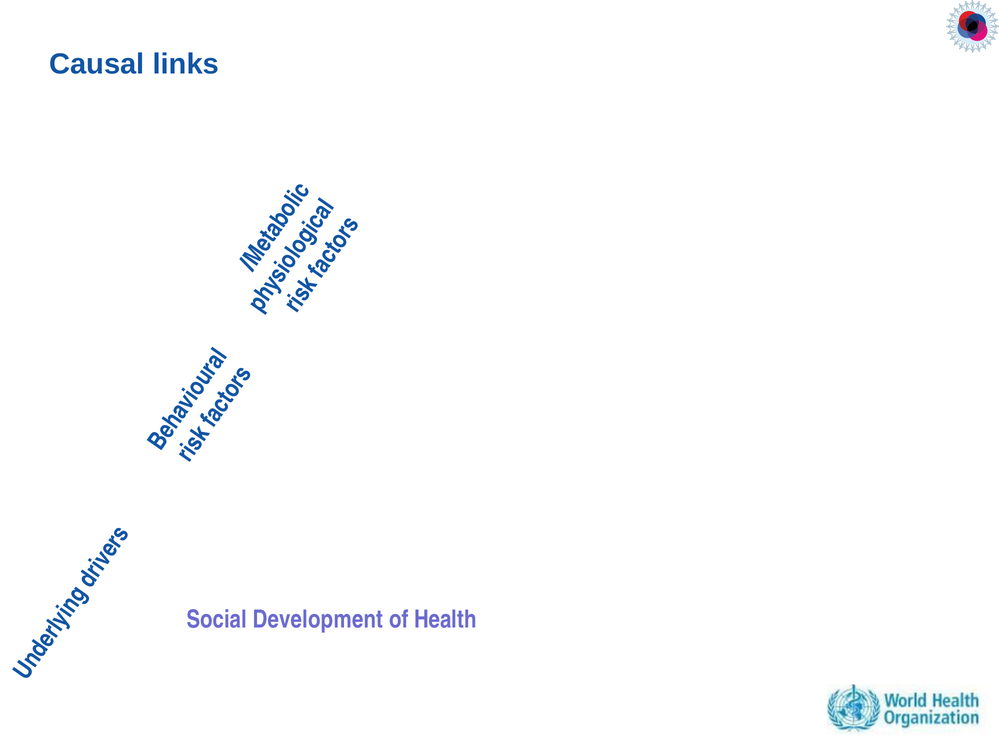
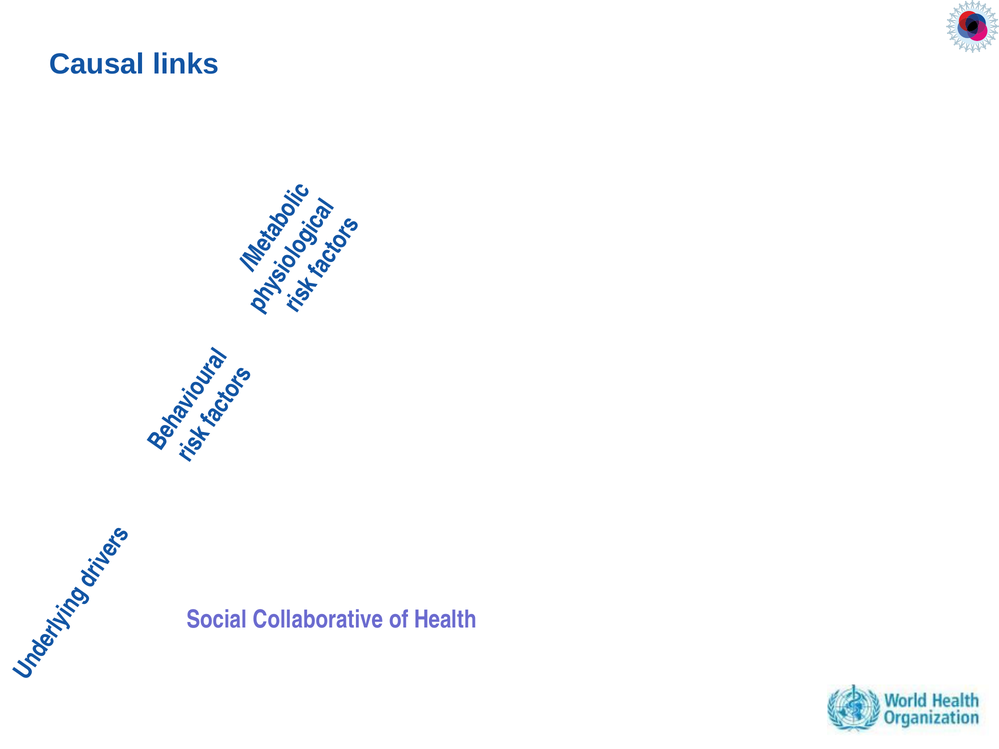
Development: Development -> Collaborative
